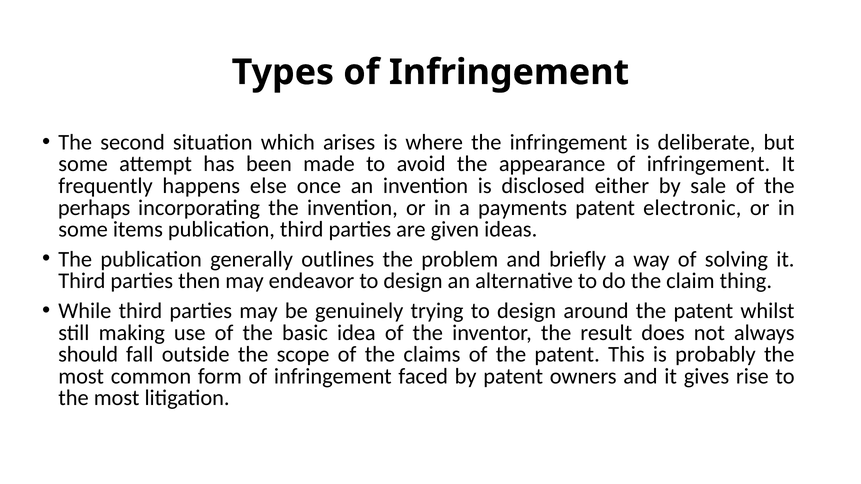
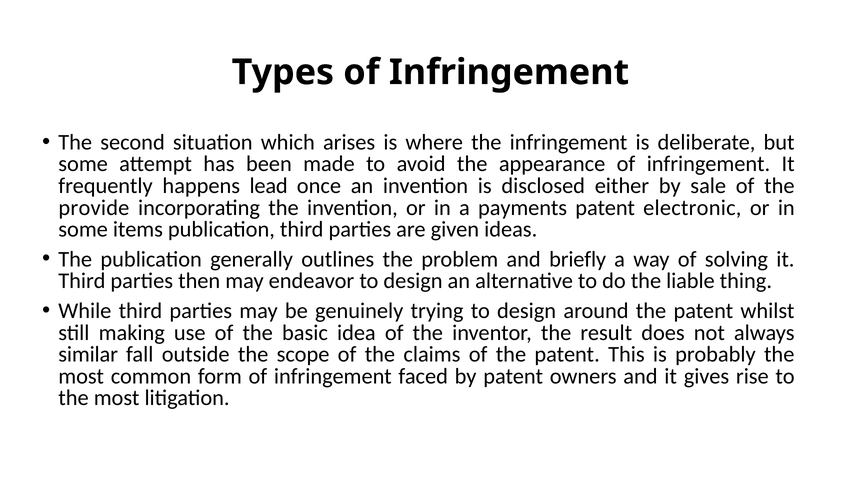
else: else -> lead
perhaps: perhaps -> provide
claim: claim -> liable
should: should -> similar
